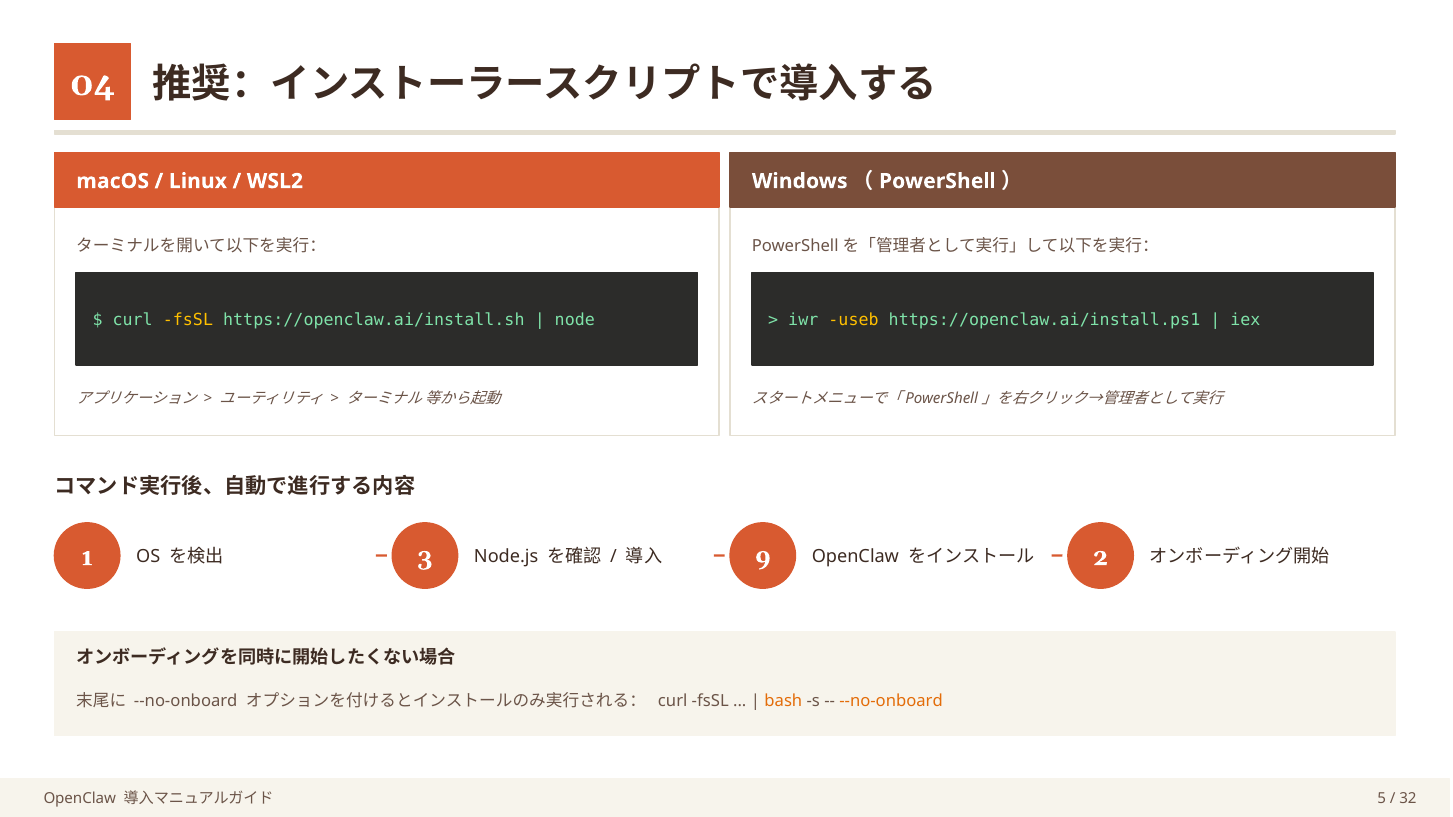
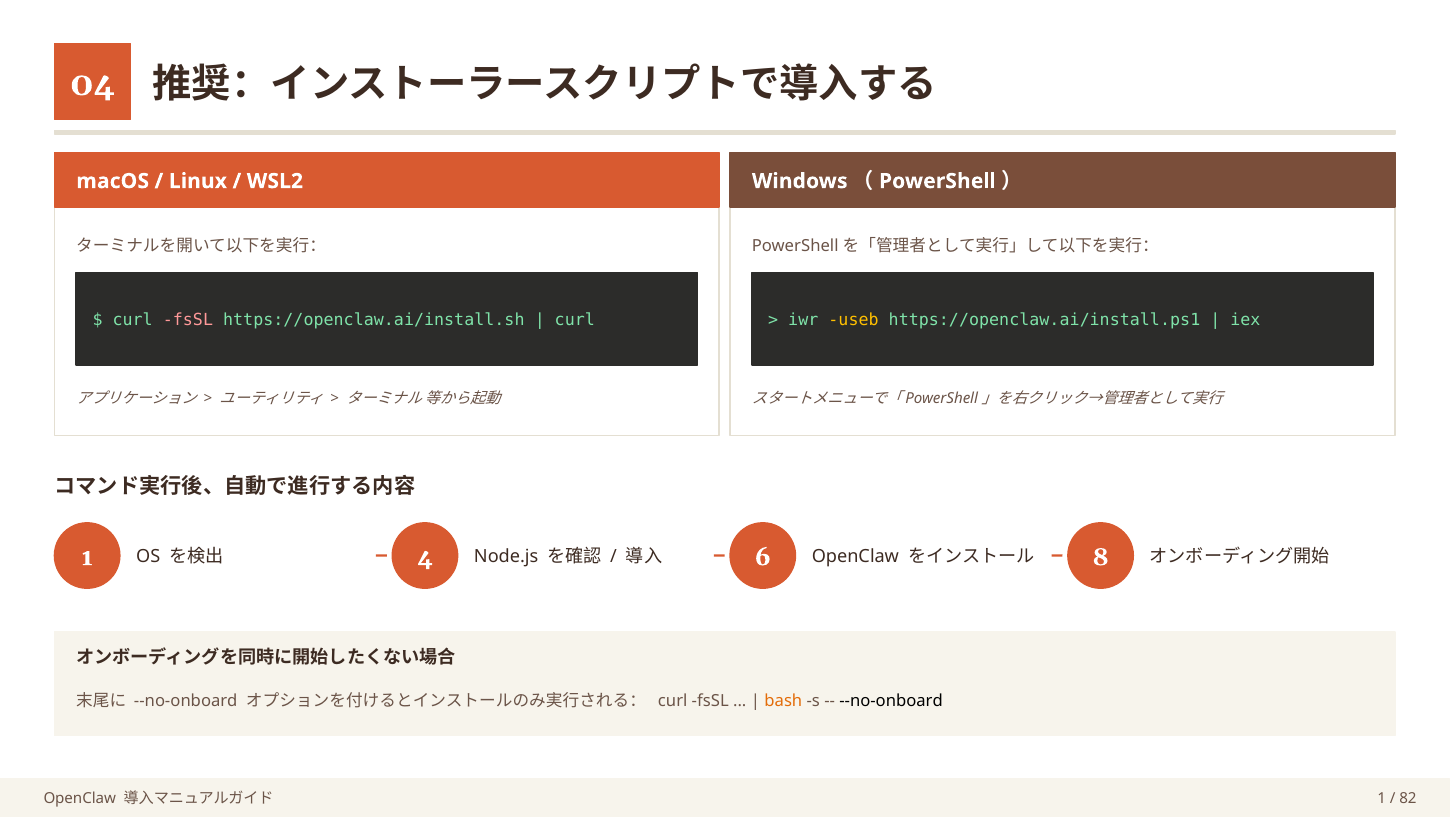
fsSL at (188, 320) colour: yellow -> pink
node at (575, 320): node -> curl
3: 3 -> 4
9: 9 -> 6
2: 2 -> 8
--no-onboard at (891, 701) colour: orange -> black
5 at (1382, 799): 5 -> 1
32: 32 -> 82
